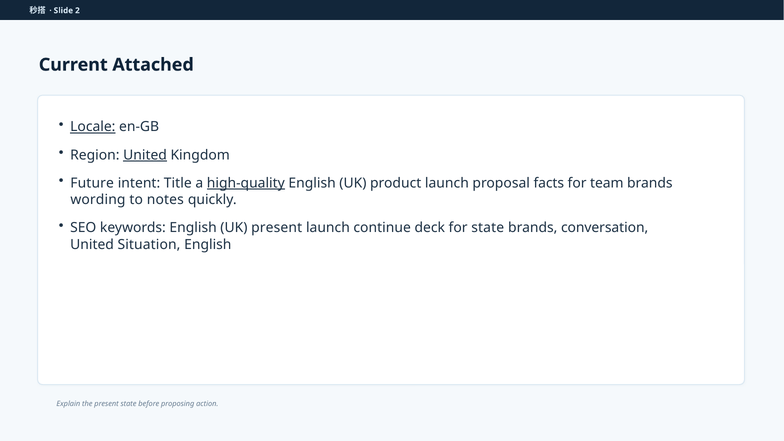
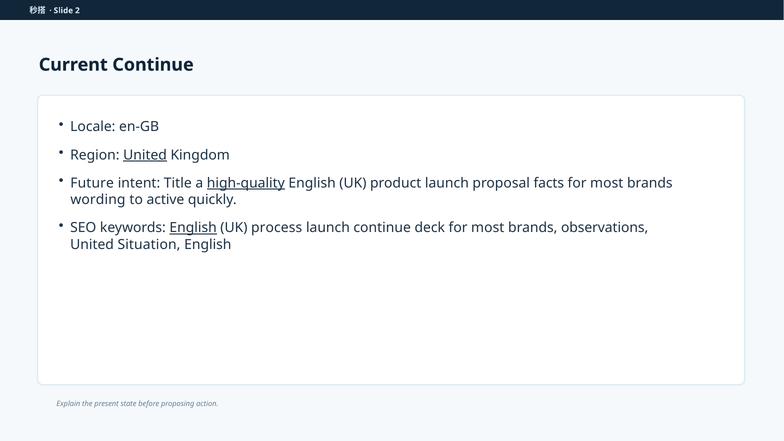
Current Attached: Attached -> Continue
Locale underline: present -> none
team at (607, 183): team -> most
notes: notes -> active
English at (193, 228) underline: none -> present
UK present: present -> process
deck for state: state -> most
conversation: conversation -> observations
